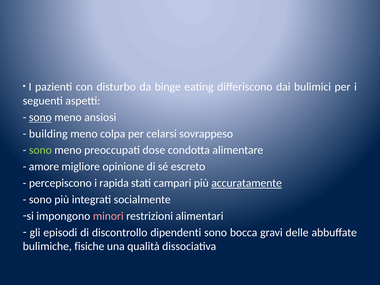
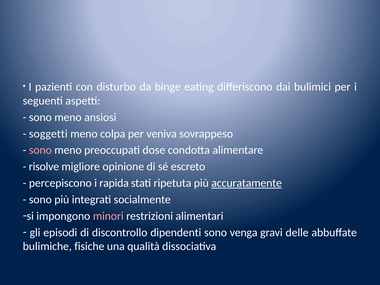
sono at (40, 117) underline: present -> none
building: building -> soggetti
celarsi: celarsi -> veniva
sono at (40, 150) colour: light green -> pink
amore: amore -> risolve
campari: campari -> ripetuta
bocca: bocca -> venga
